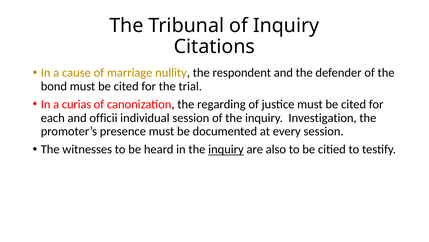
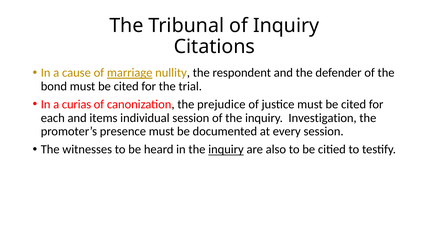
marriage underline: none -> present
regarding: regarding -> prejudice
officii: officii -> items
